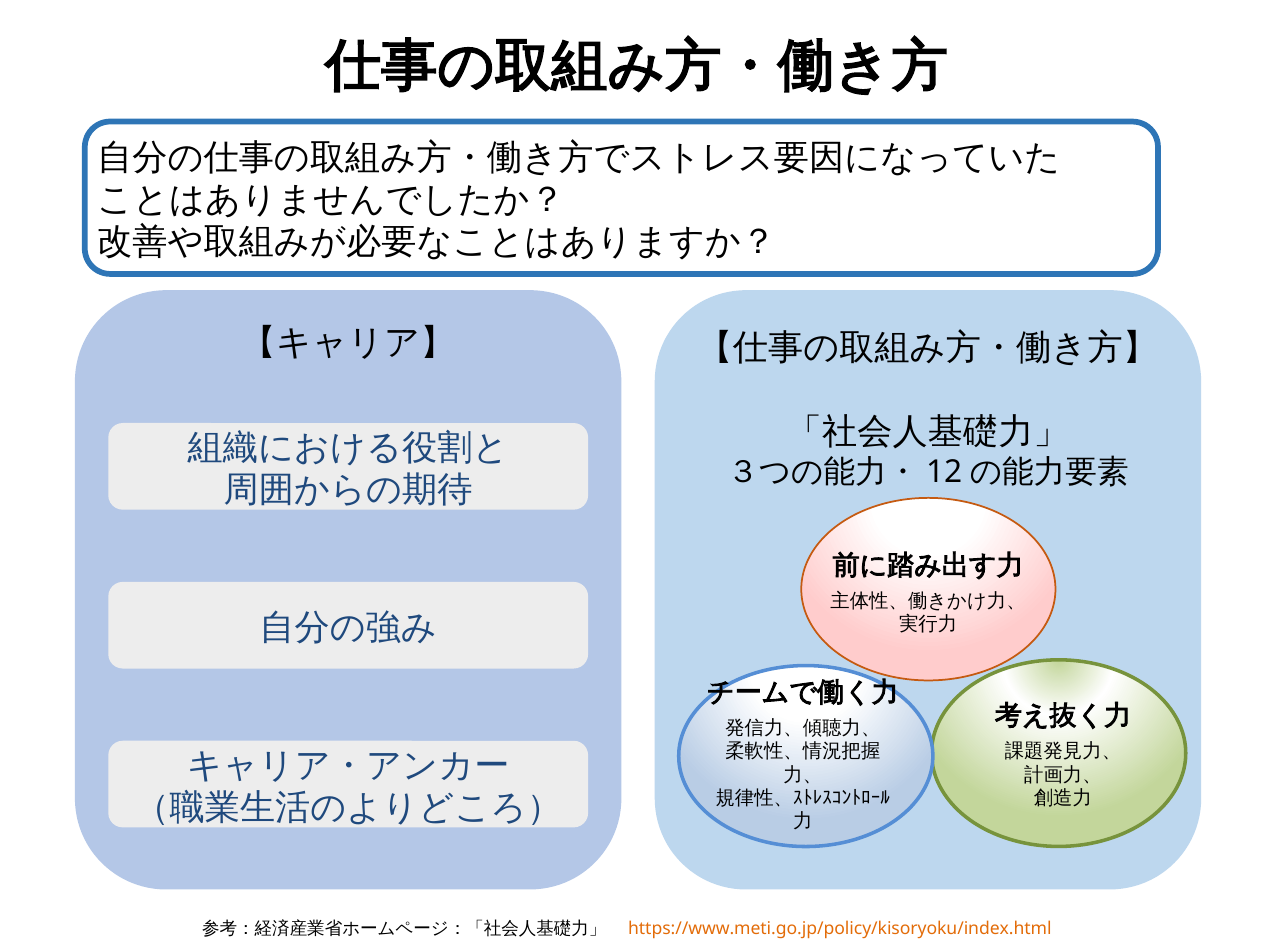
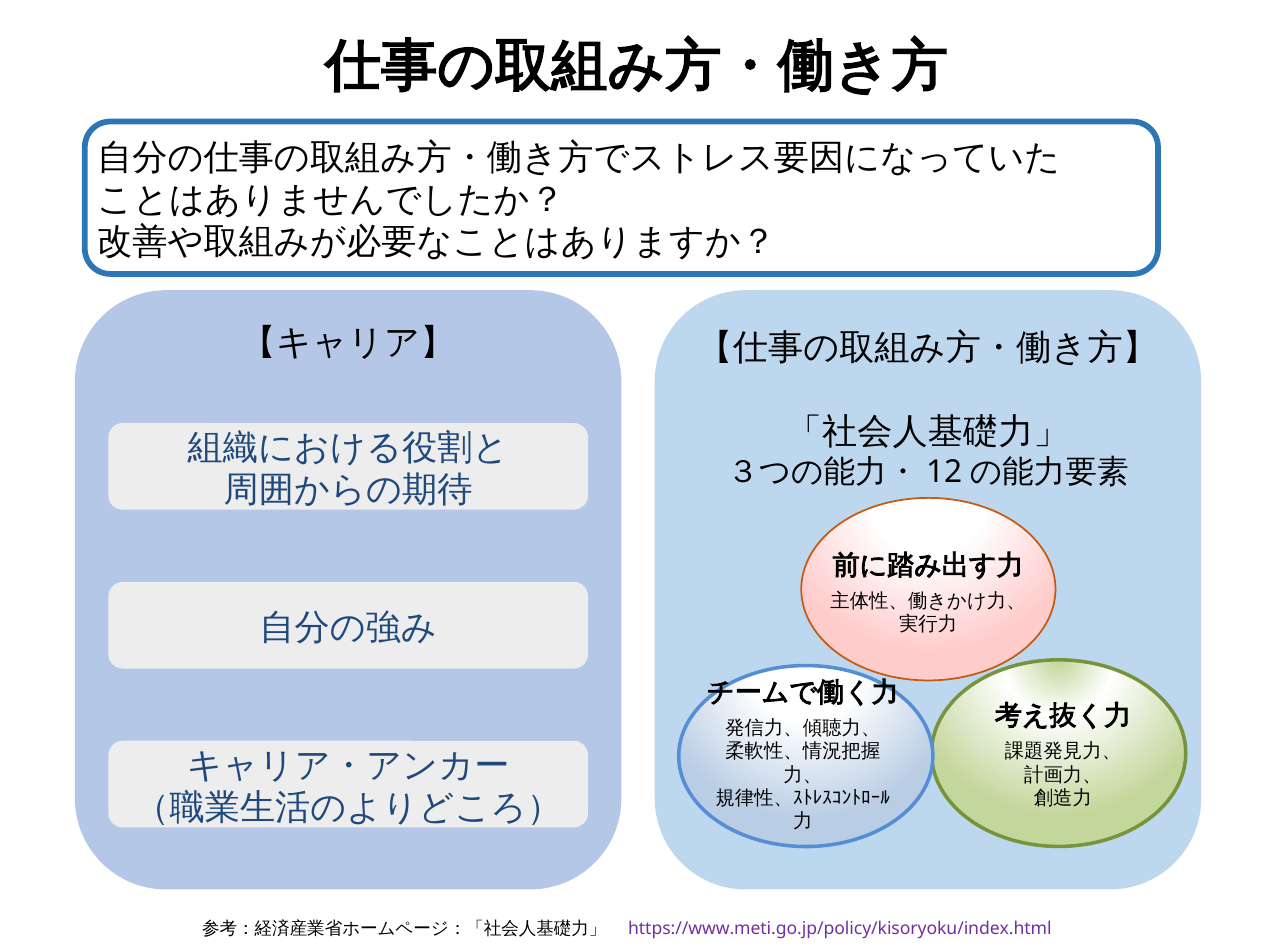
https://www.meti.go.jp/policy/kisoryoku/index.html colour: orange -> purple
